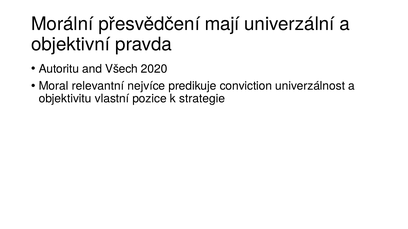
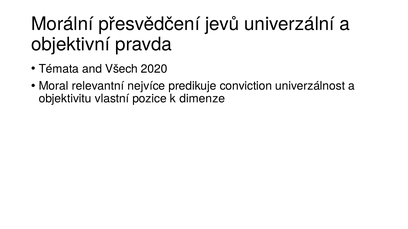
mají: mají -> jevů
Autoritu: Autoritu -> Témata
strategie: strategie -> dimenze
